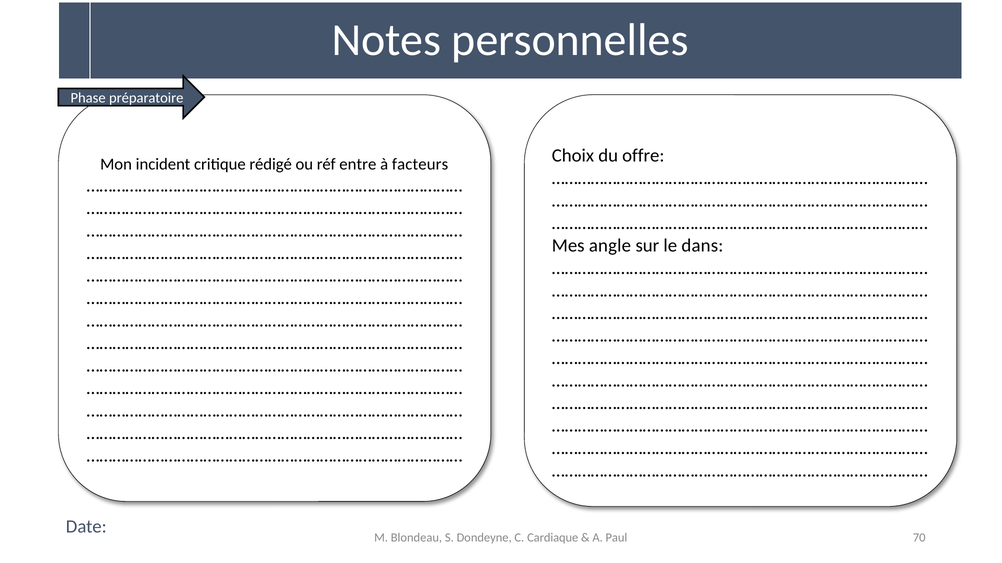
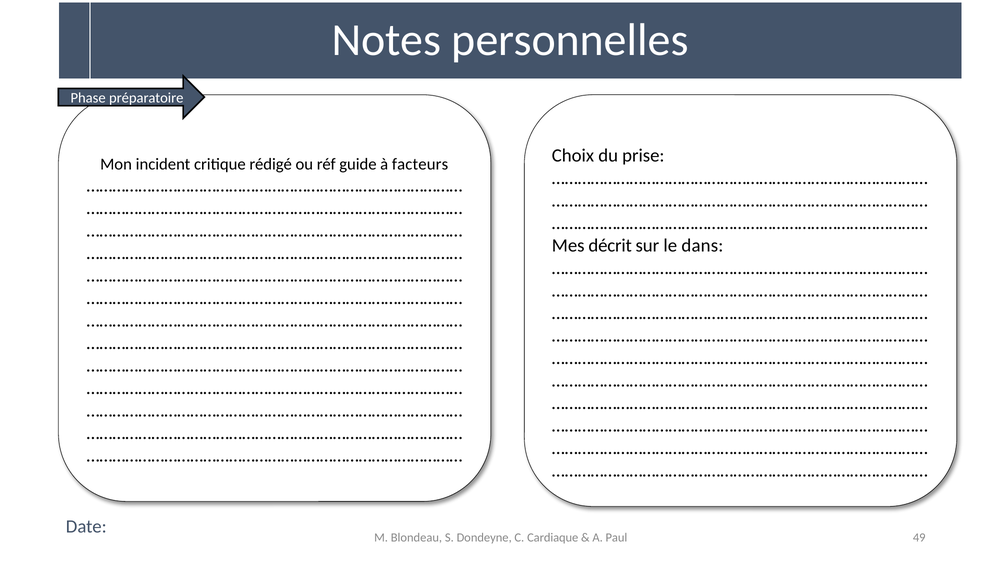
offre: offre -> prise
entre: entre -> guide
angle: angle -> décrit
70: 70 -> 49
